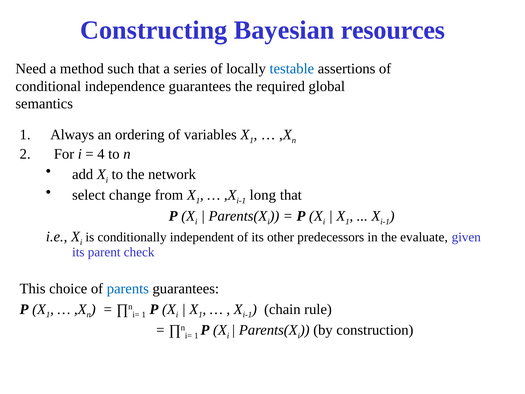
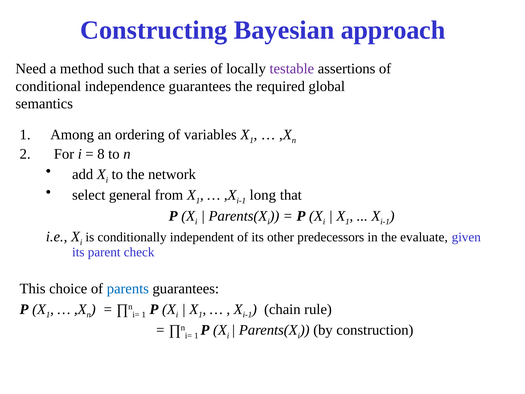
resources: resources -> approach
testable colour: blue -> purple
Always: Always -> Among
4: 4 -> 8
change: change -> general
